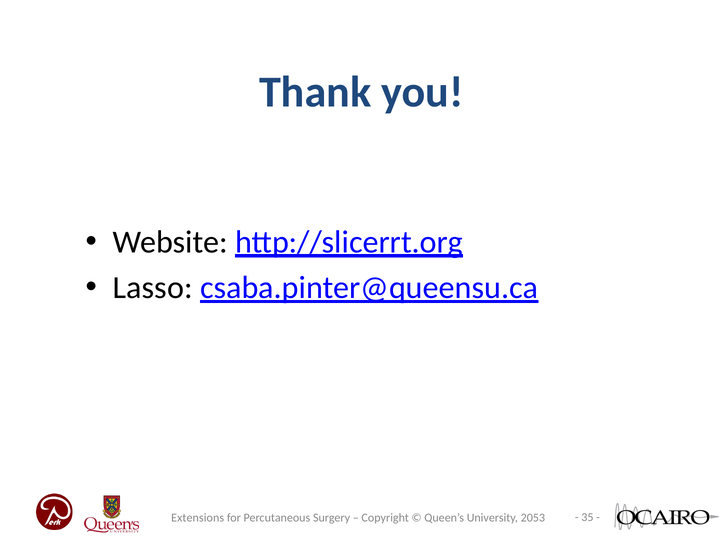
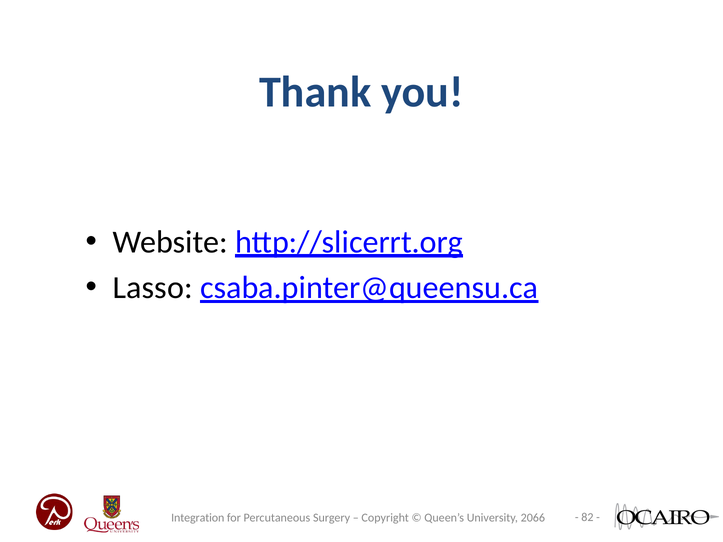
35: 35 -> 82
Extensions: Extensions -> Integration
2053: 2053 -> 2066
